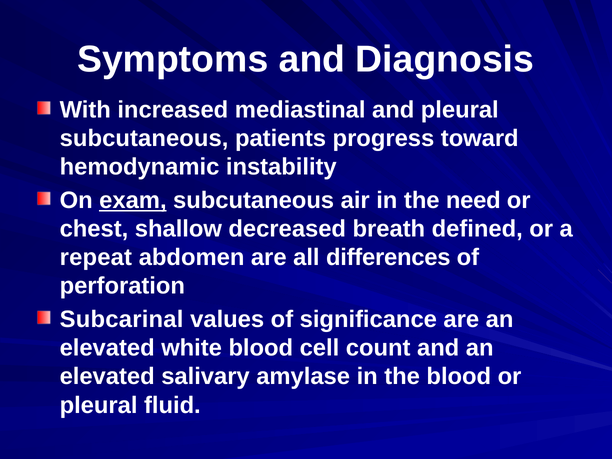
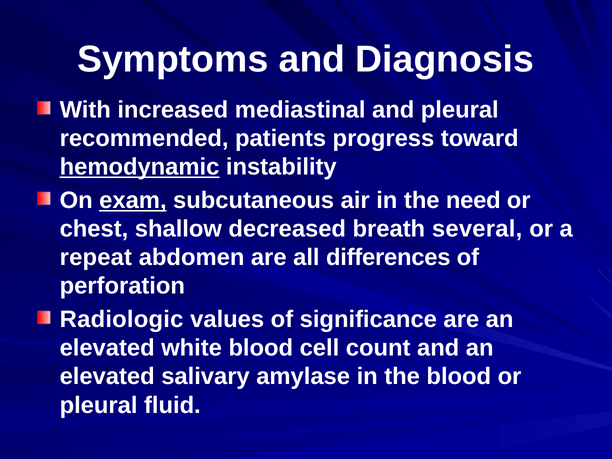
subcutaneous at (144, 138): subcutaneous -> recommended
hemodynamic underline: none -> present
defined: defined -> several
Subcarinal: Subcarinal -> Radiologic
